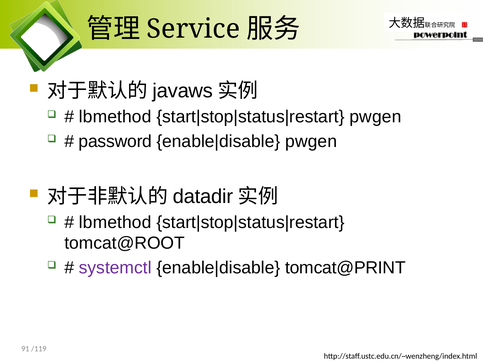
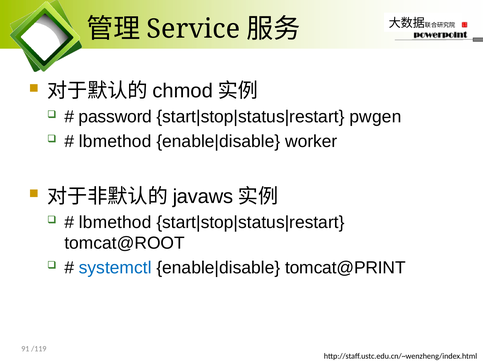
javaws: javaws -> chmod
lbmethod at (115, 117): lbmethod -> password
password at (115, 141): password -> lbmethod
pwgen at (311, 141): pwgen -> worker
datadir: datadir -> javaws
systemctl colour: purple -> blue
